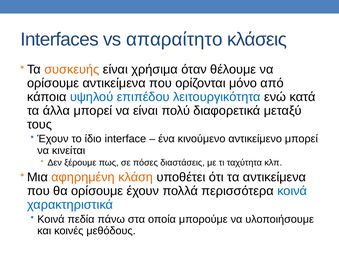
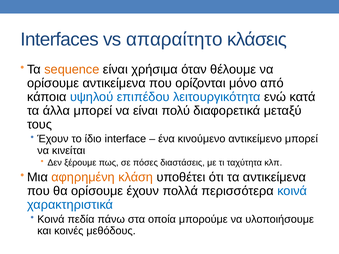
συσκευής: συσκευής -> sequence
